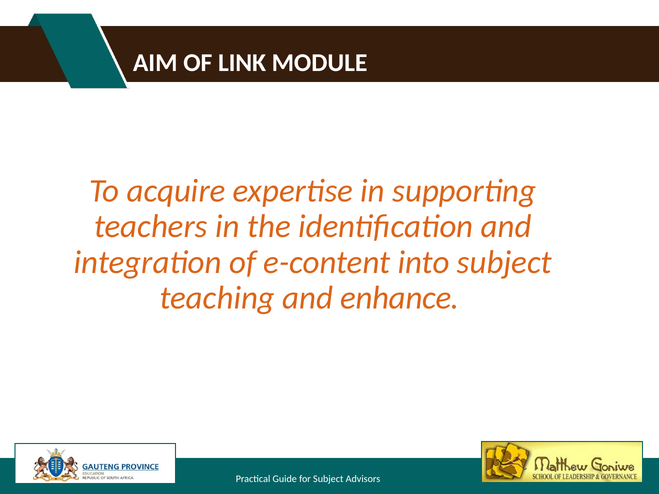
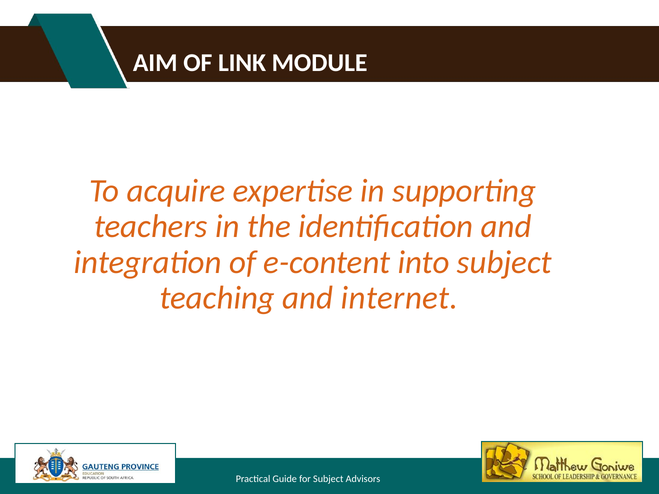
enhance: enhance -> internet
